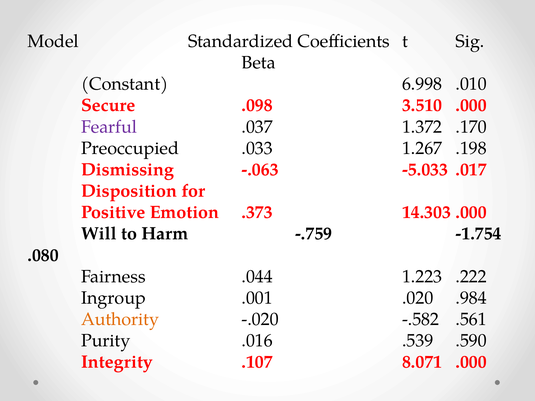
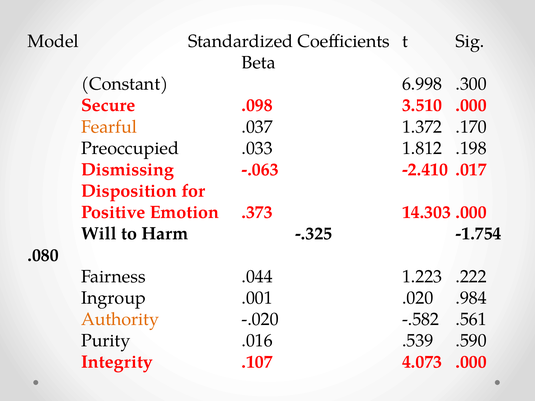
.010: .010 -> .300
Fearful colour: purple -> orange
1.267: 1.267 -> 1.812
-5.033: -5.033 -> -2.410
-.759: -.759 -> -.325
8.071: 8.071 -> 4.073
